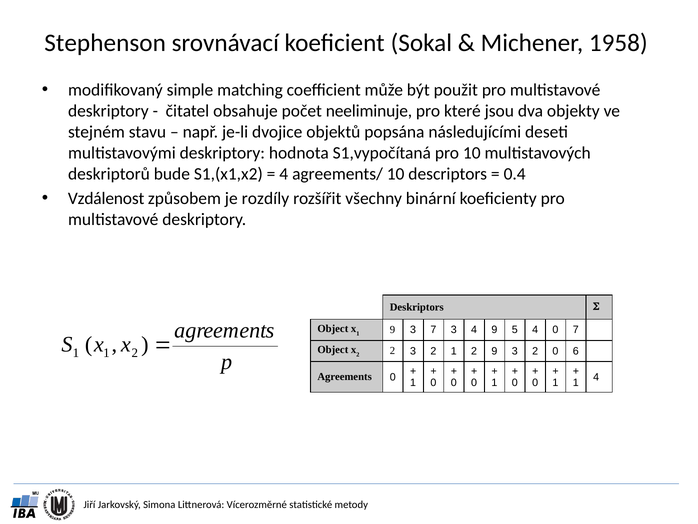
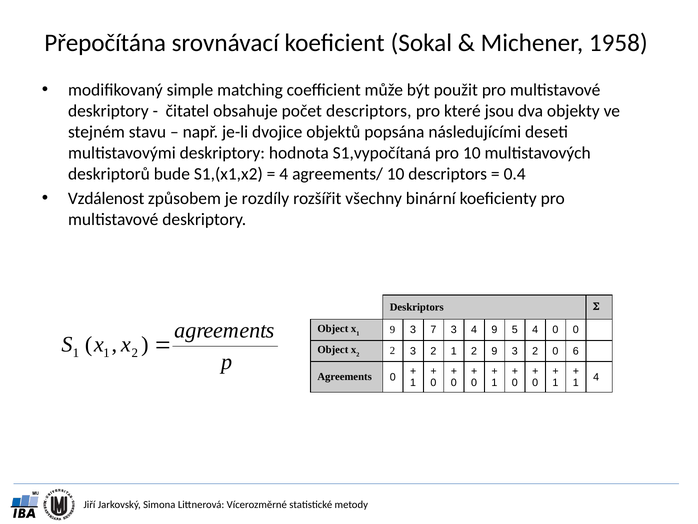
Stephenson: Stephenson -> Přepočítána
počet neeliminuje: neeliminuje -> descriptors
0 7: 7 -> 0
